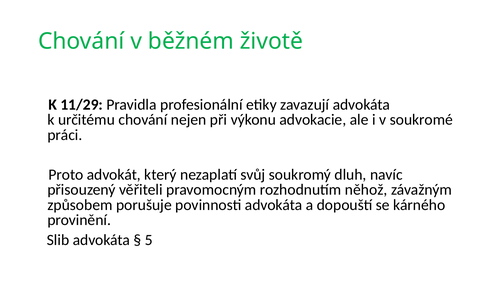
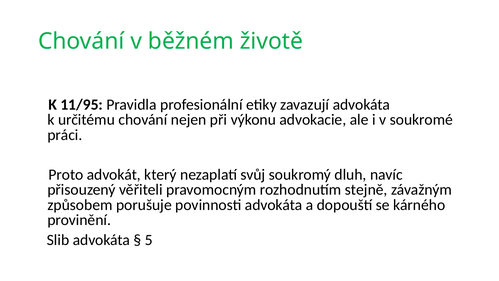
11/29: 11/29 -> 11/95
něhož: něhož -> stejně
